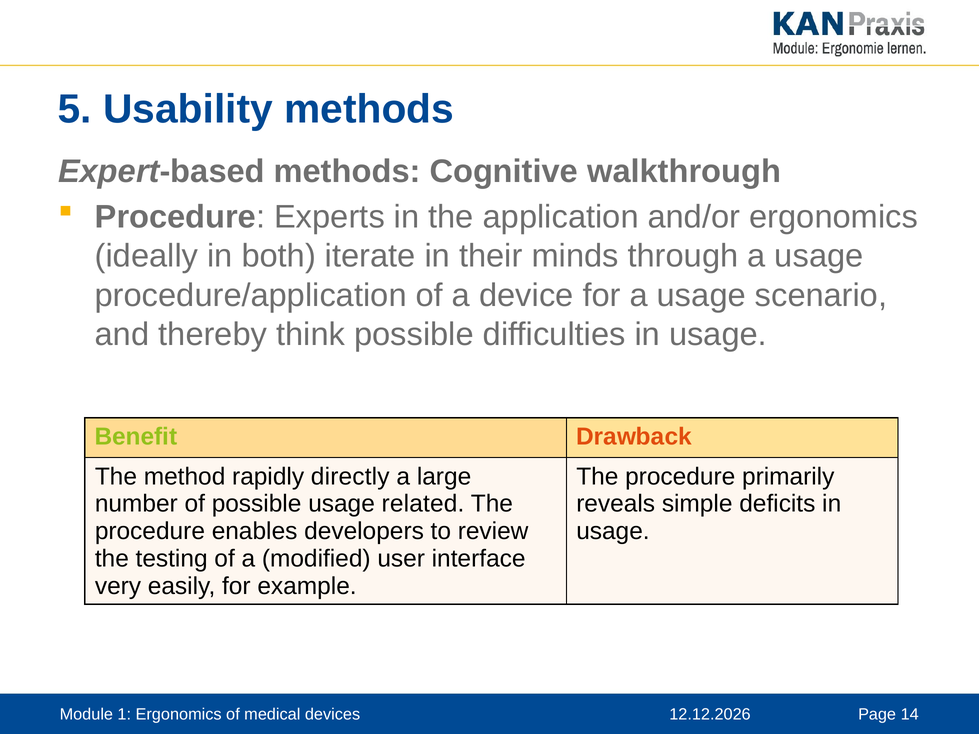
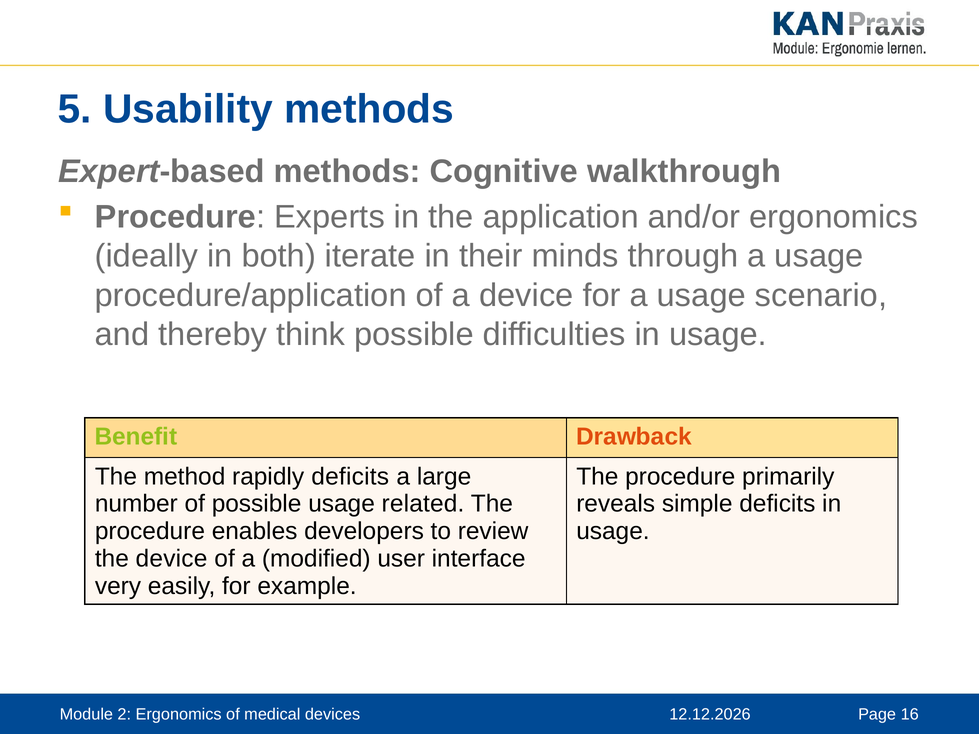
rapidly directly: directly -> deficits
the testing: testing -> device
1: 1 -> 2
14: 14 -> 16
